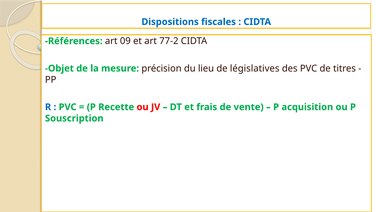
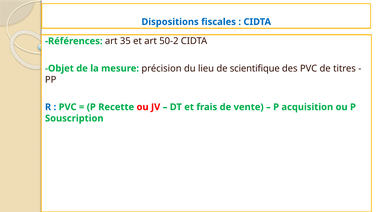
09: 09 -> 35
77-2: 77-2 -> 50-2
législatives: législatives -> scientifique
